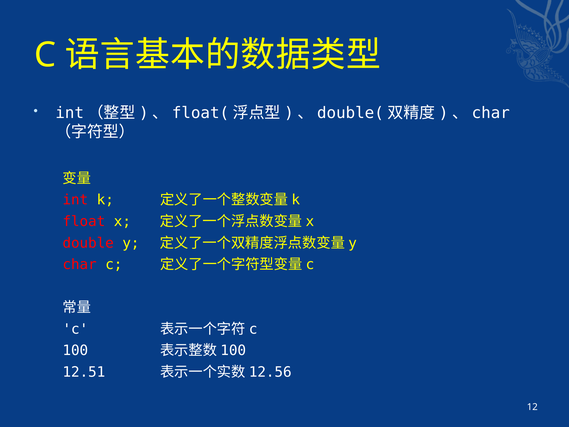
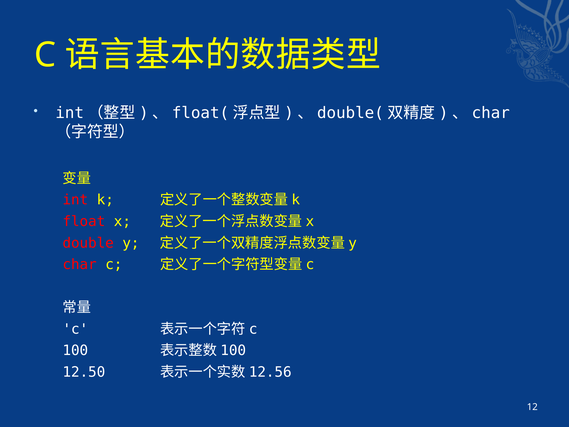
12.51: 12.51 -> 12.50
